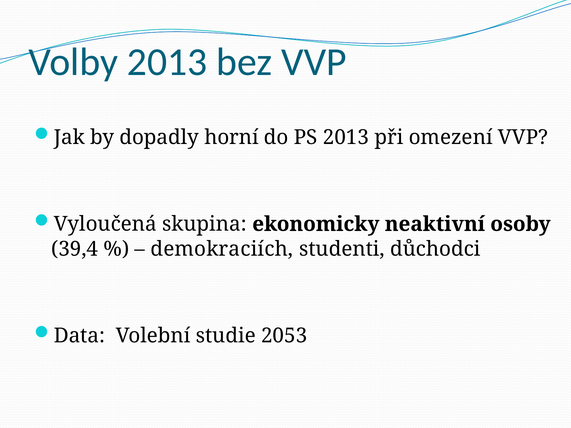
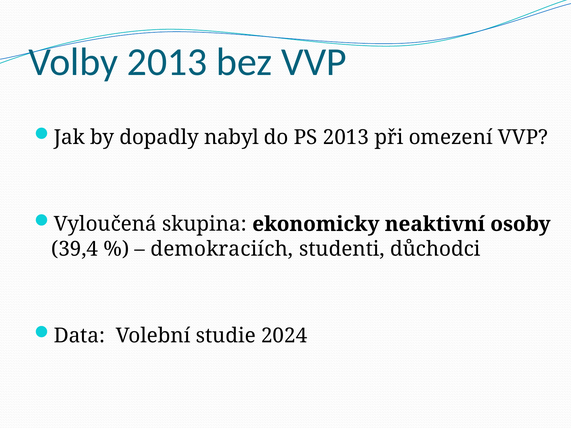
horní: horní -> nabyl
2053: 2053 -> 2024
